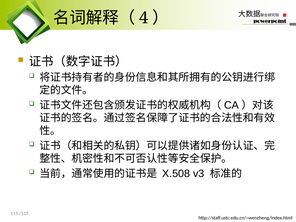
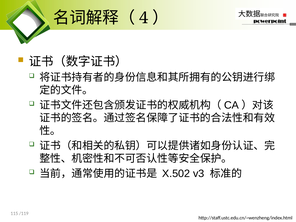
X.508: X.508 -> X.502
